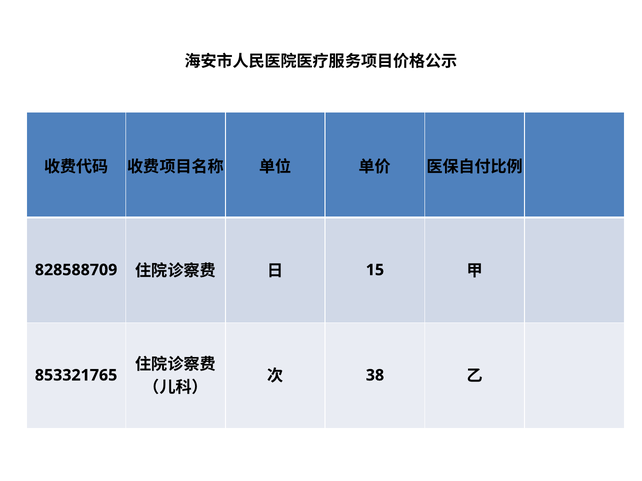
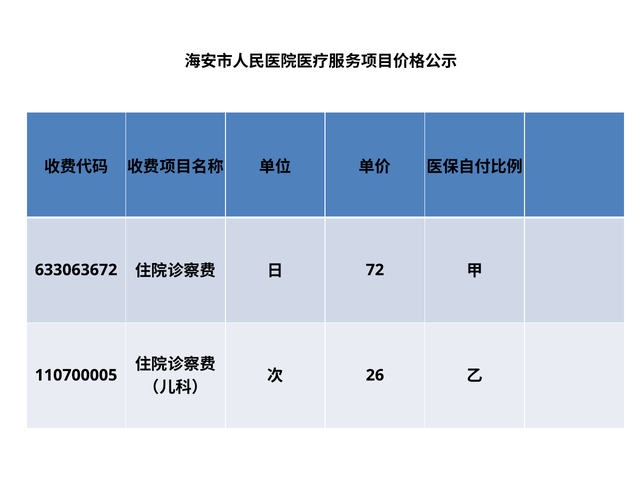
828588709: 828588709 -> 633063672
15: 15 -> 72
38: 38 -> 26
853321765: 853321765 -> 110700005
